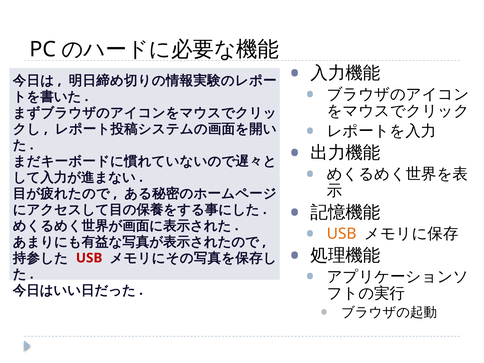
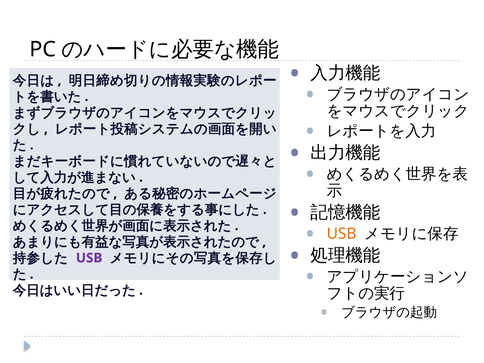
USB at (89, 258) colour: red -> purple
